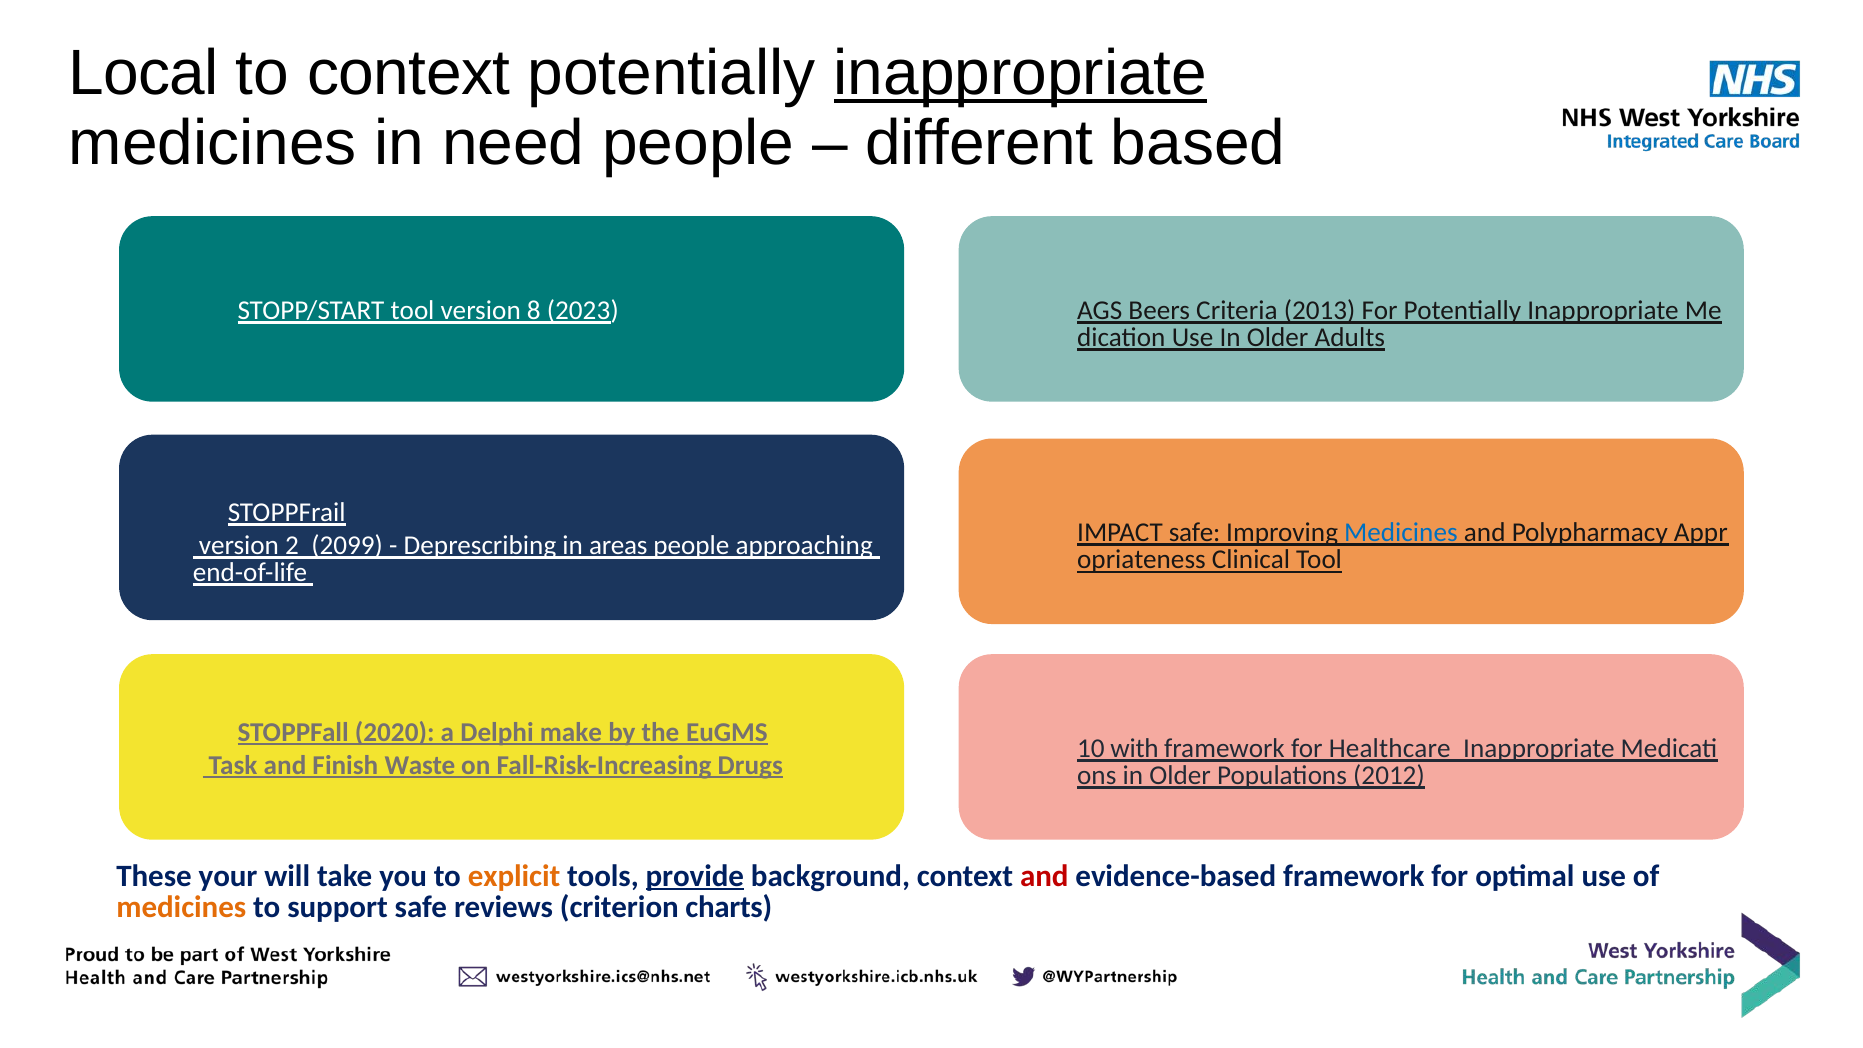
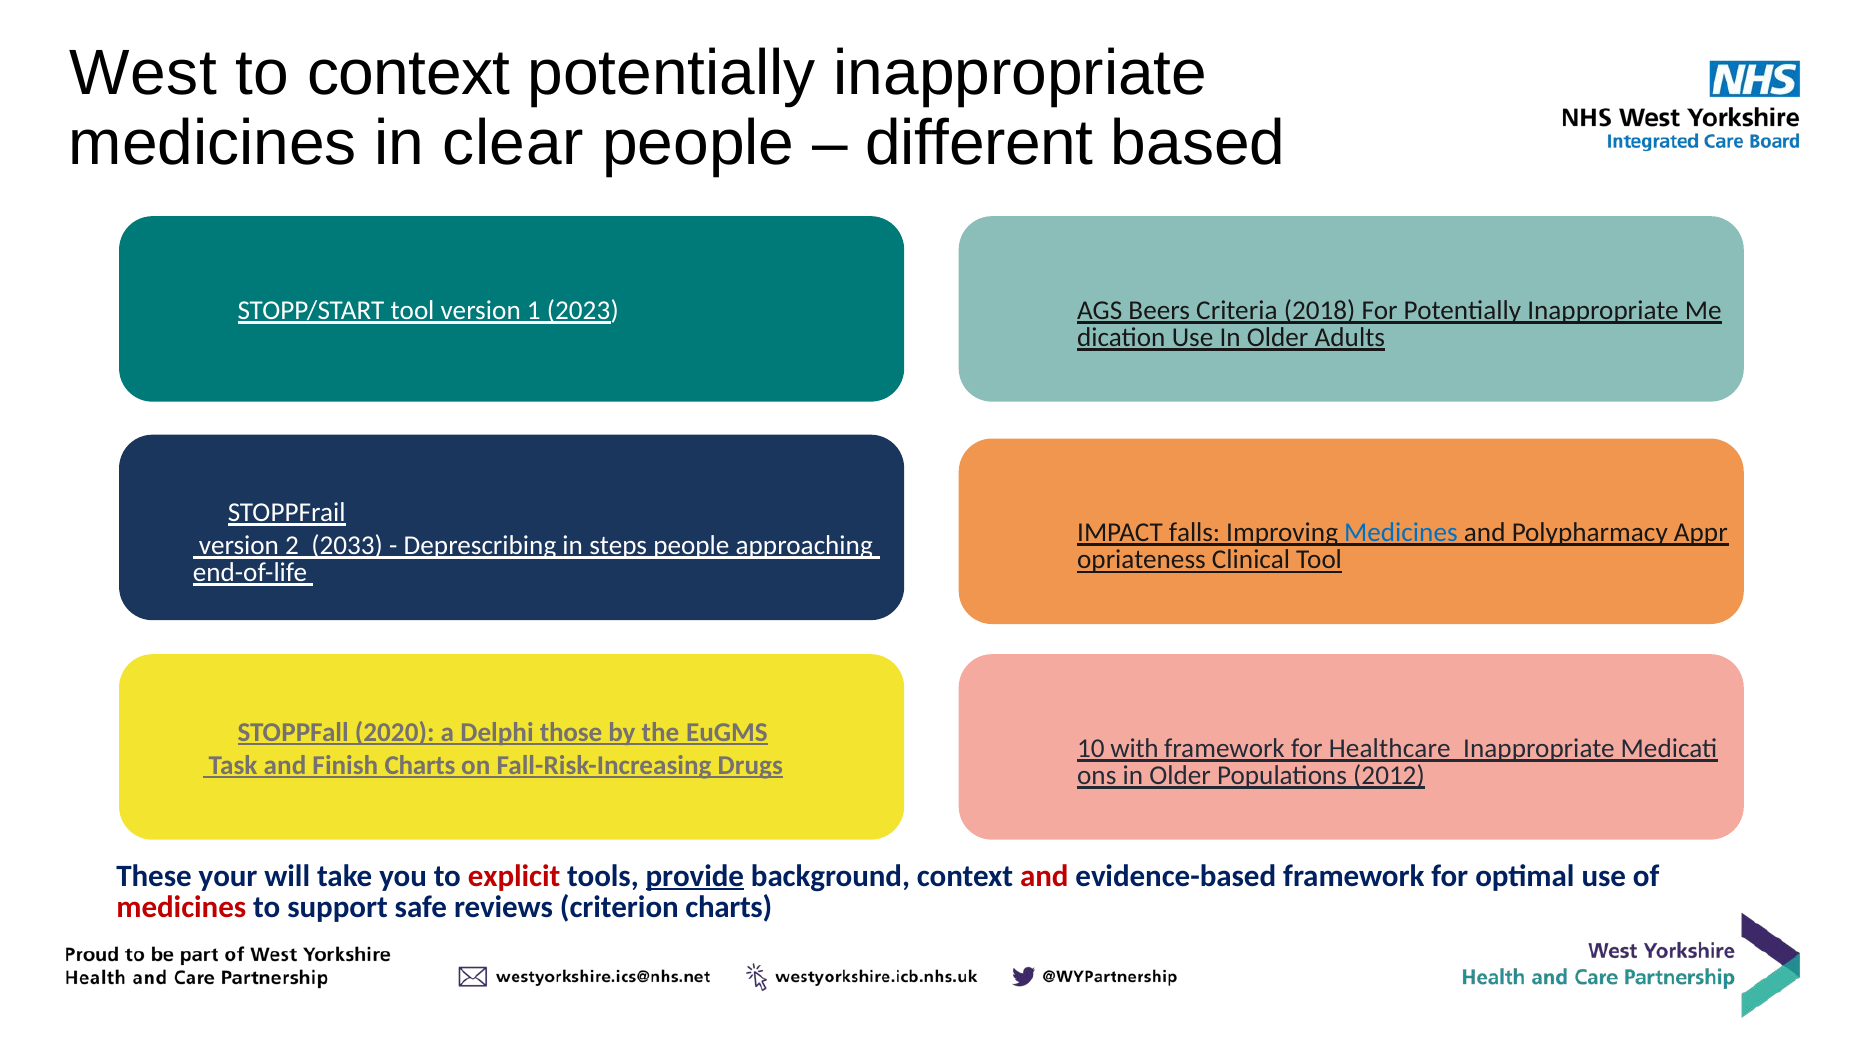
Local: Local -> West
inappropriate at (1020, 74) underline: present -> none
need: need -> clear
2013: 2013 -> 2018
8: 8 -> 1
IMPACT safe: safe -> falls
2099: 2099 -> 2033
areas: areas -> steps
make: make -> those
Finish Waste: Waste -> Charts
explicit colour: orange -> red
medicines at (181, 907) colour: orange -> red
